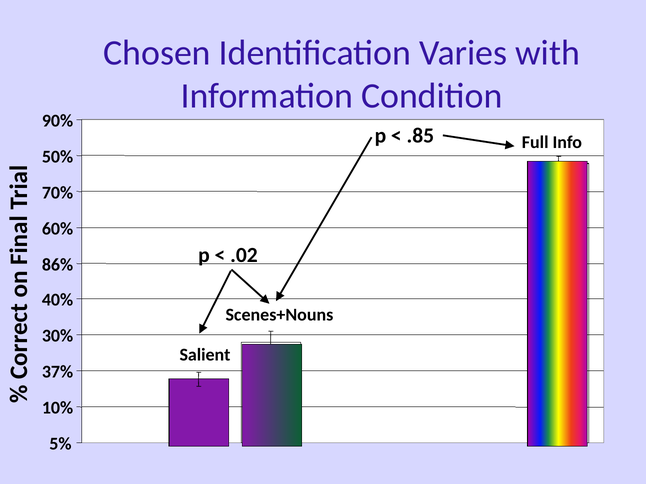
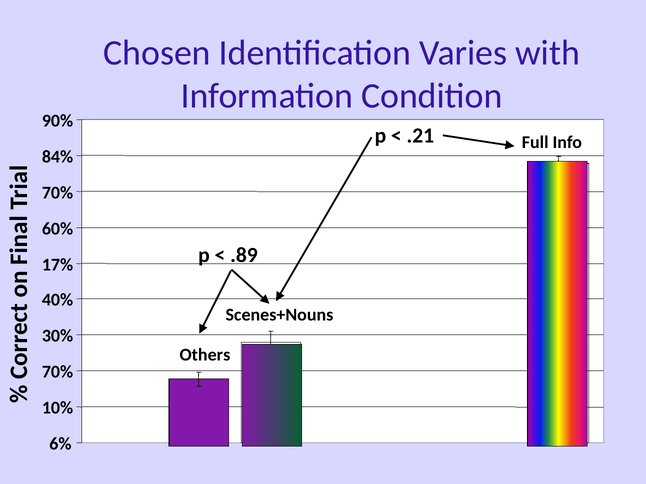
.85: .85 -> .21
50%: 50% -> 84%
.02: .02 -> .89
86%: 86% -> 17%
Salient: Salient -> Others
37% at (58, 372): 37% -> 70%
5%: 5% -> 6%
